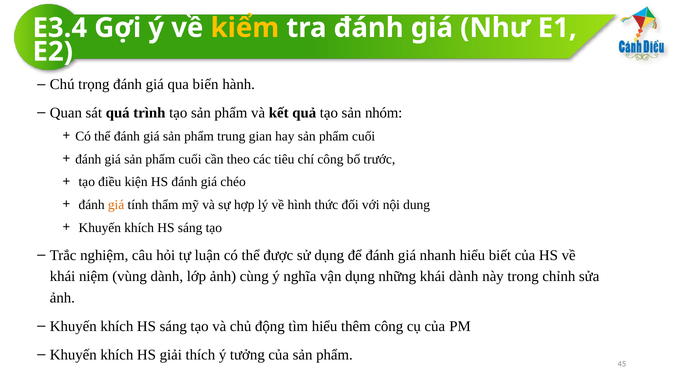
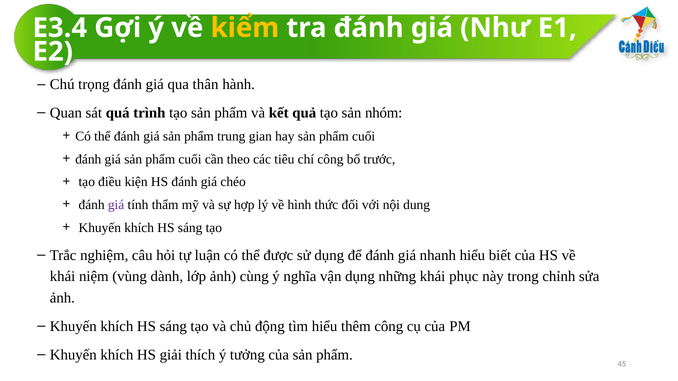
biến: biến -> thân
giá at (116, 205) colour: orange -> purple
khái dành: dành -> phục
